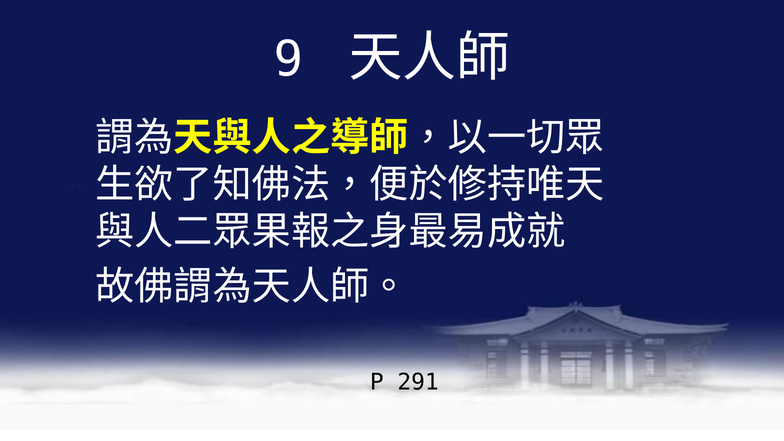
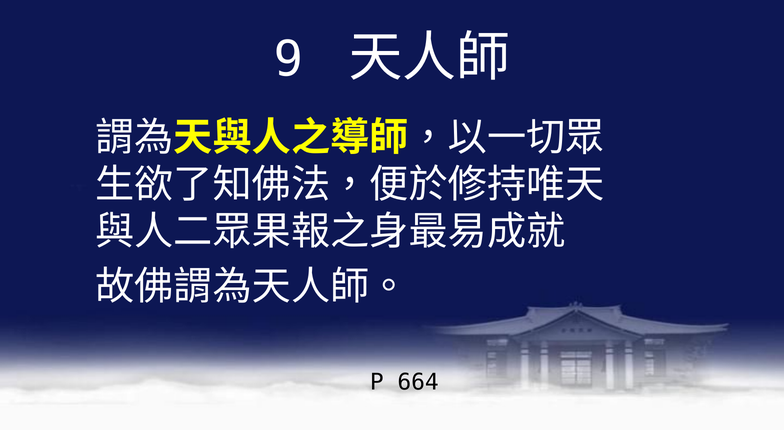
291: 291 -> 664
